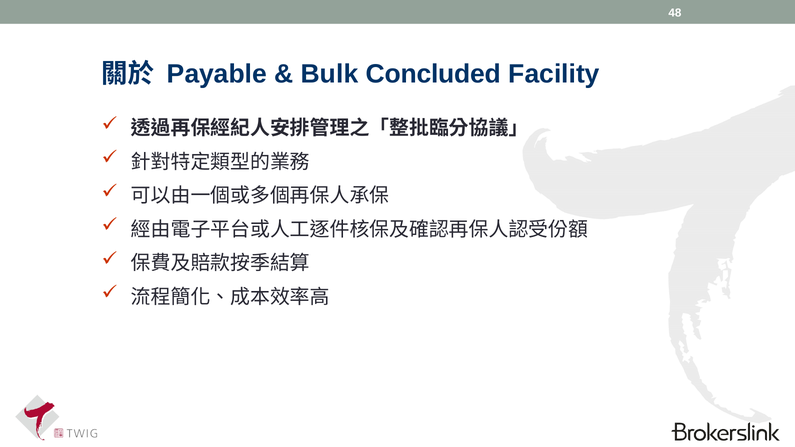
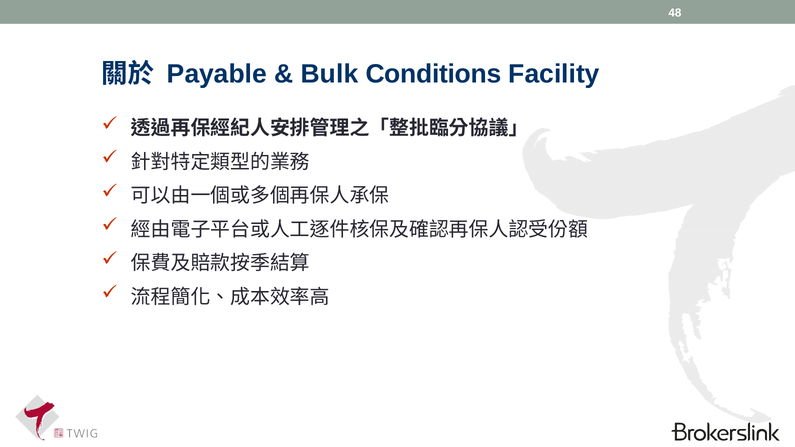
Concluded: Concluded -> Conditions
